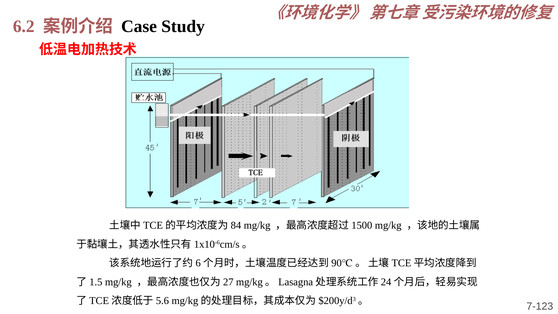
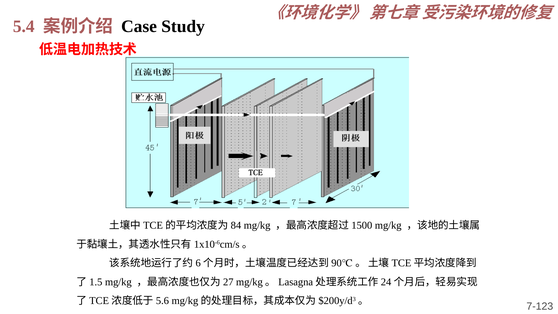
6.2: 6.2 -> 5.4
